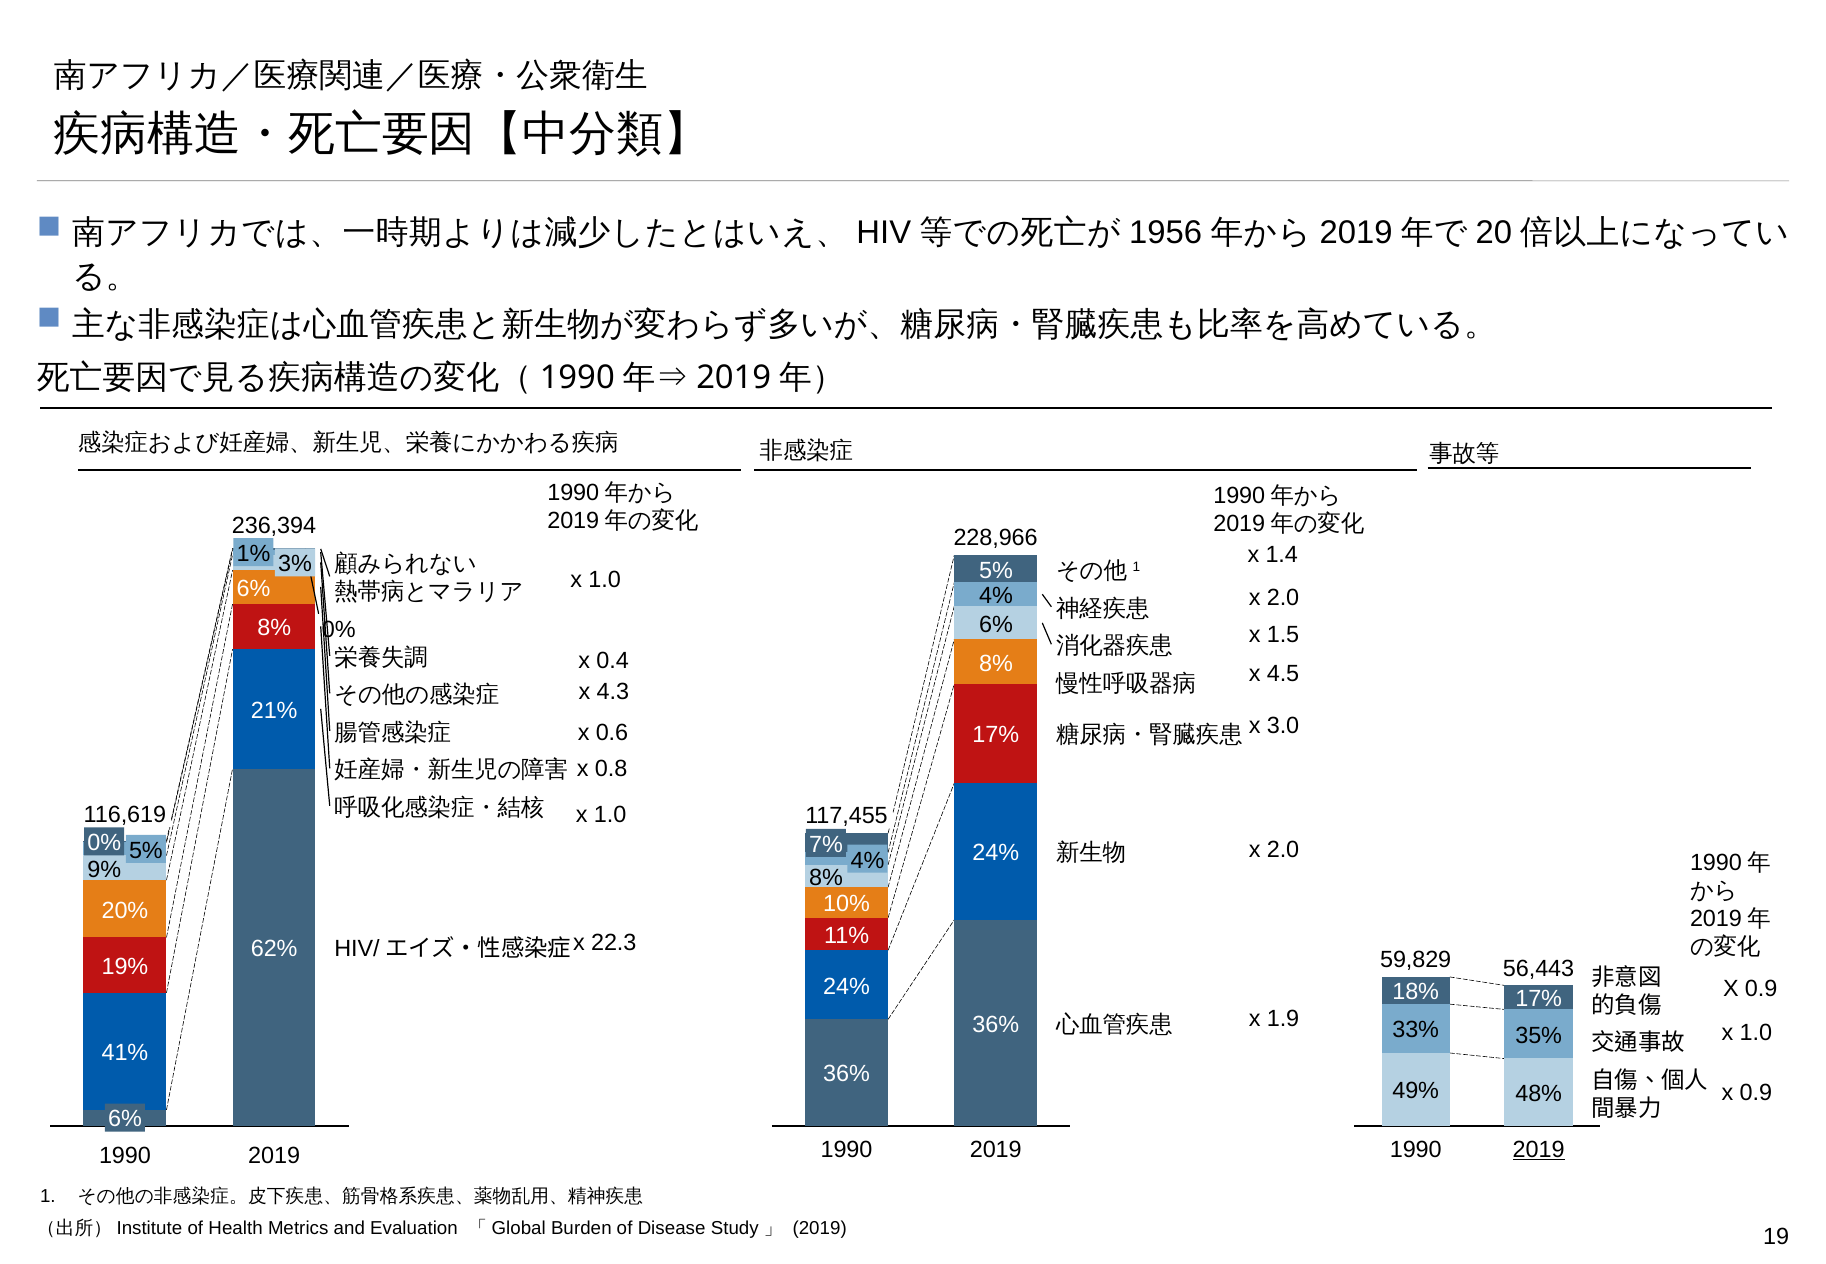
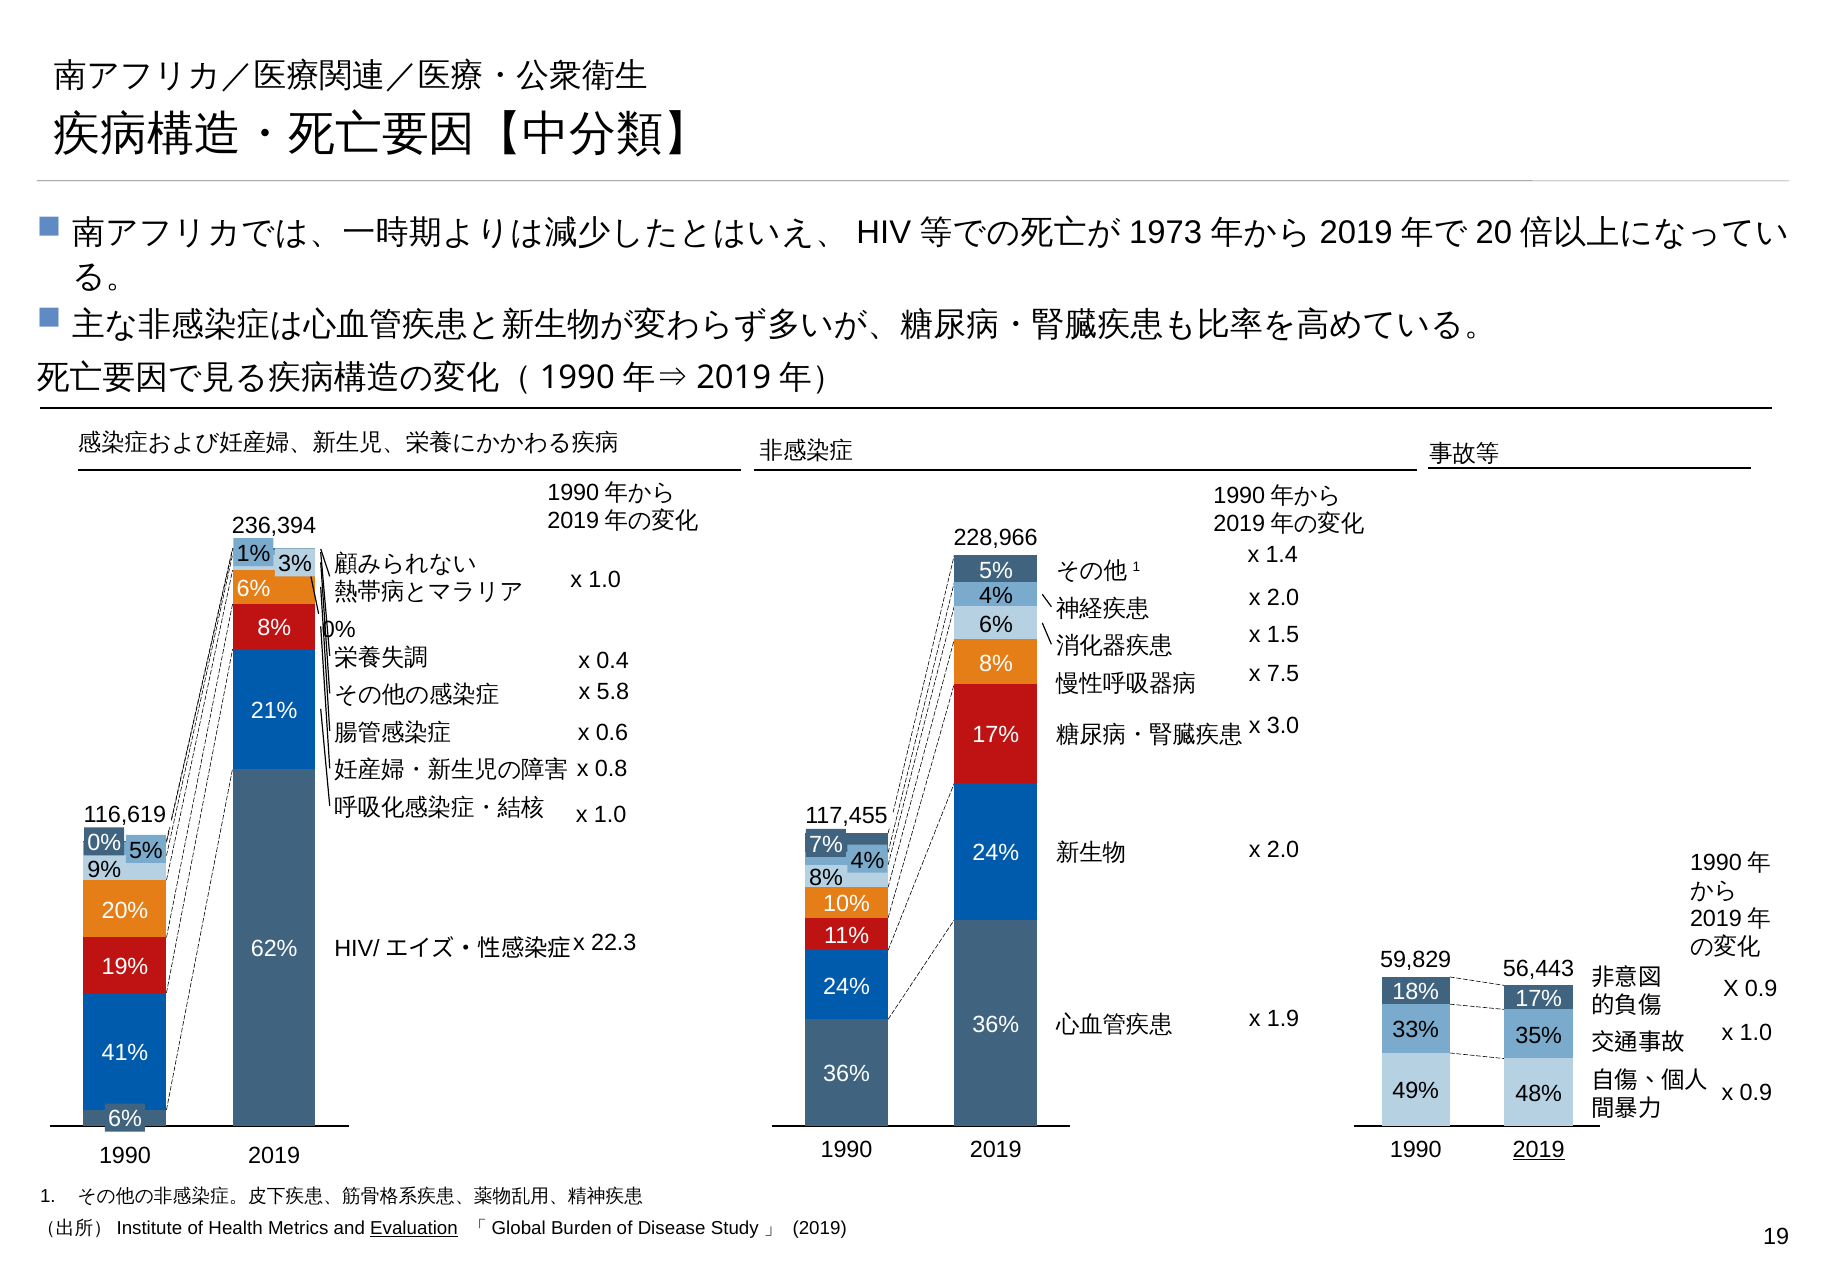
1956: 1956 -> 1973
4.5: 4.5 -> 7.5
4.3: 4.3 -> 5.8
Evaluation underline: none -> present
